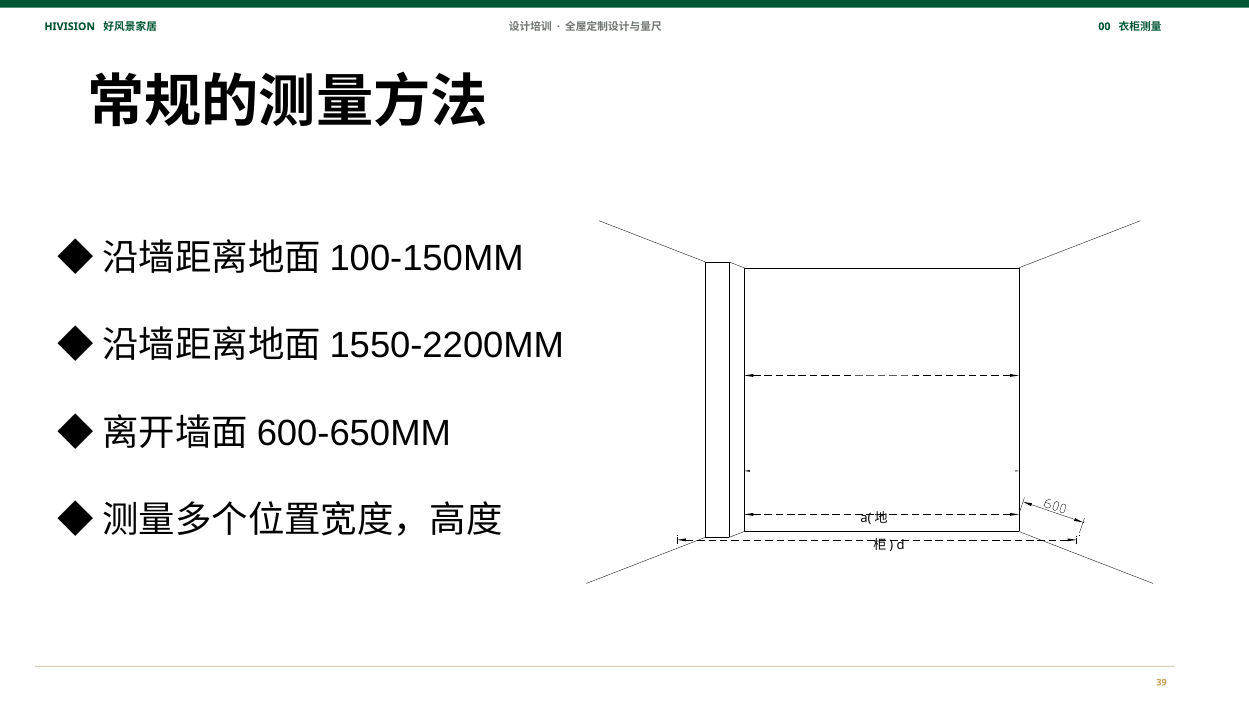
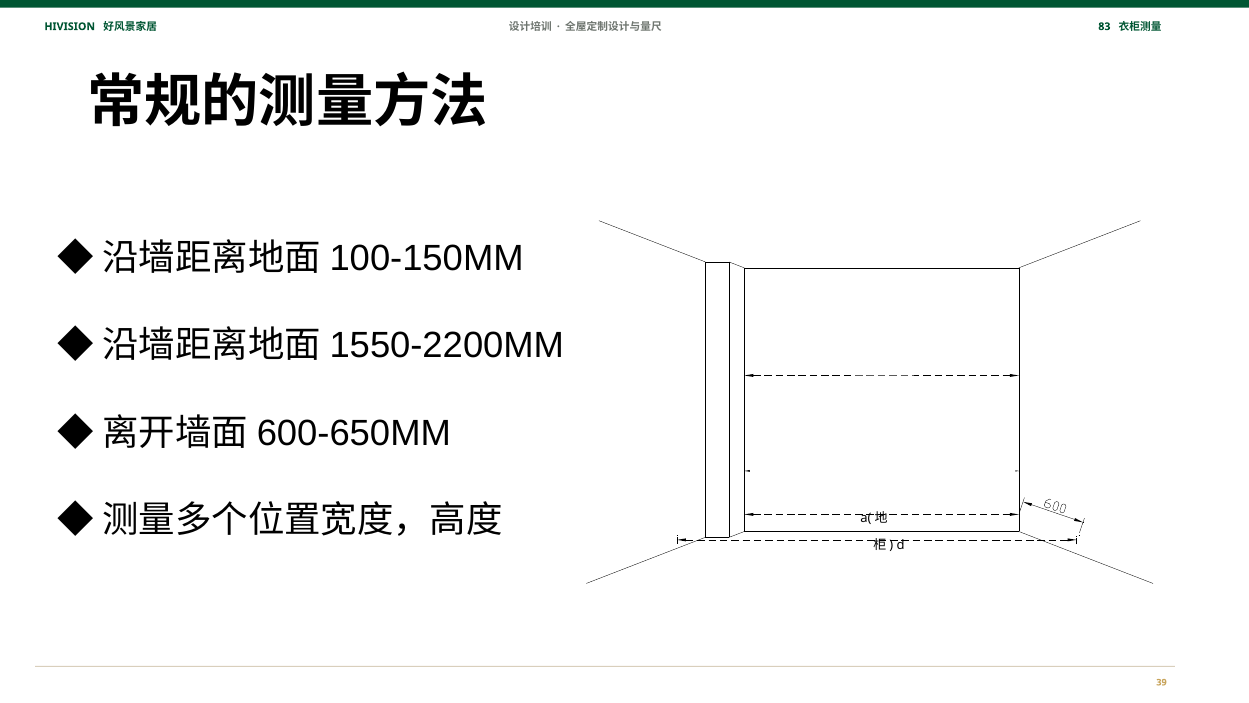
00: 00 -> 83
